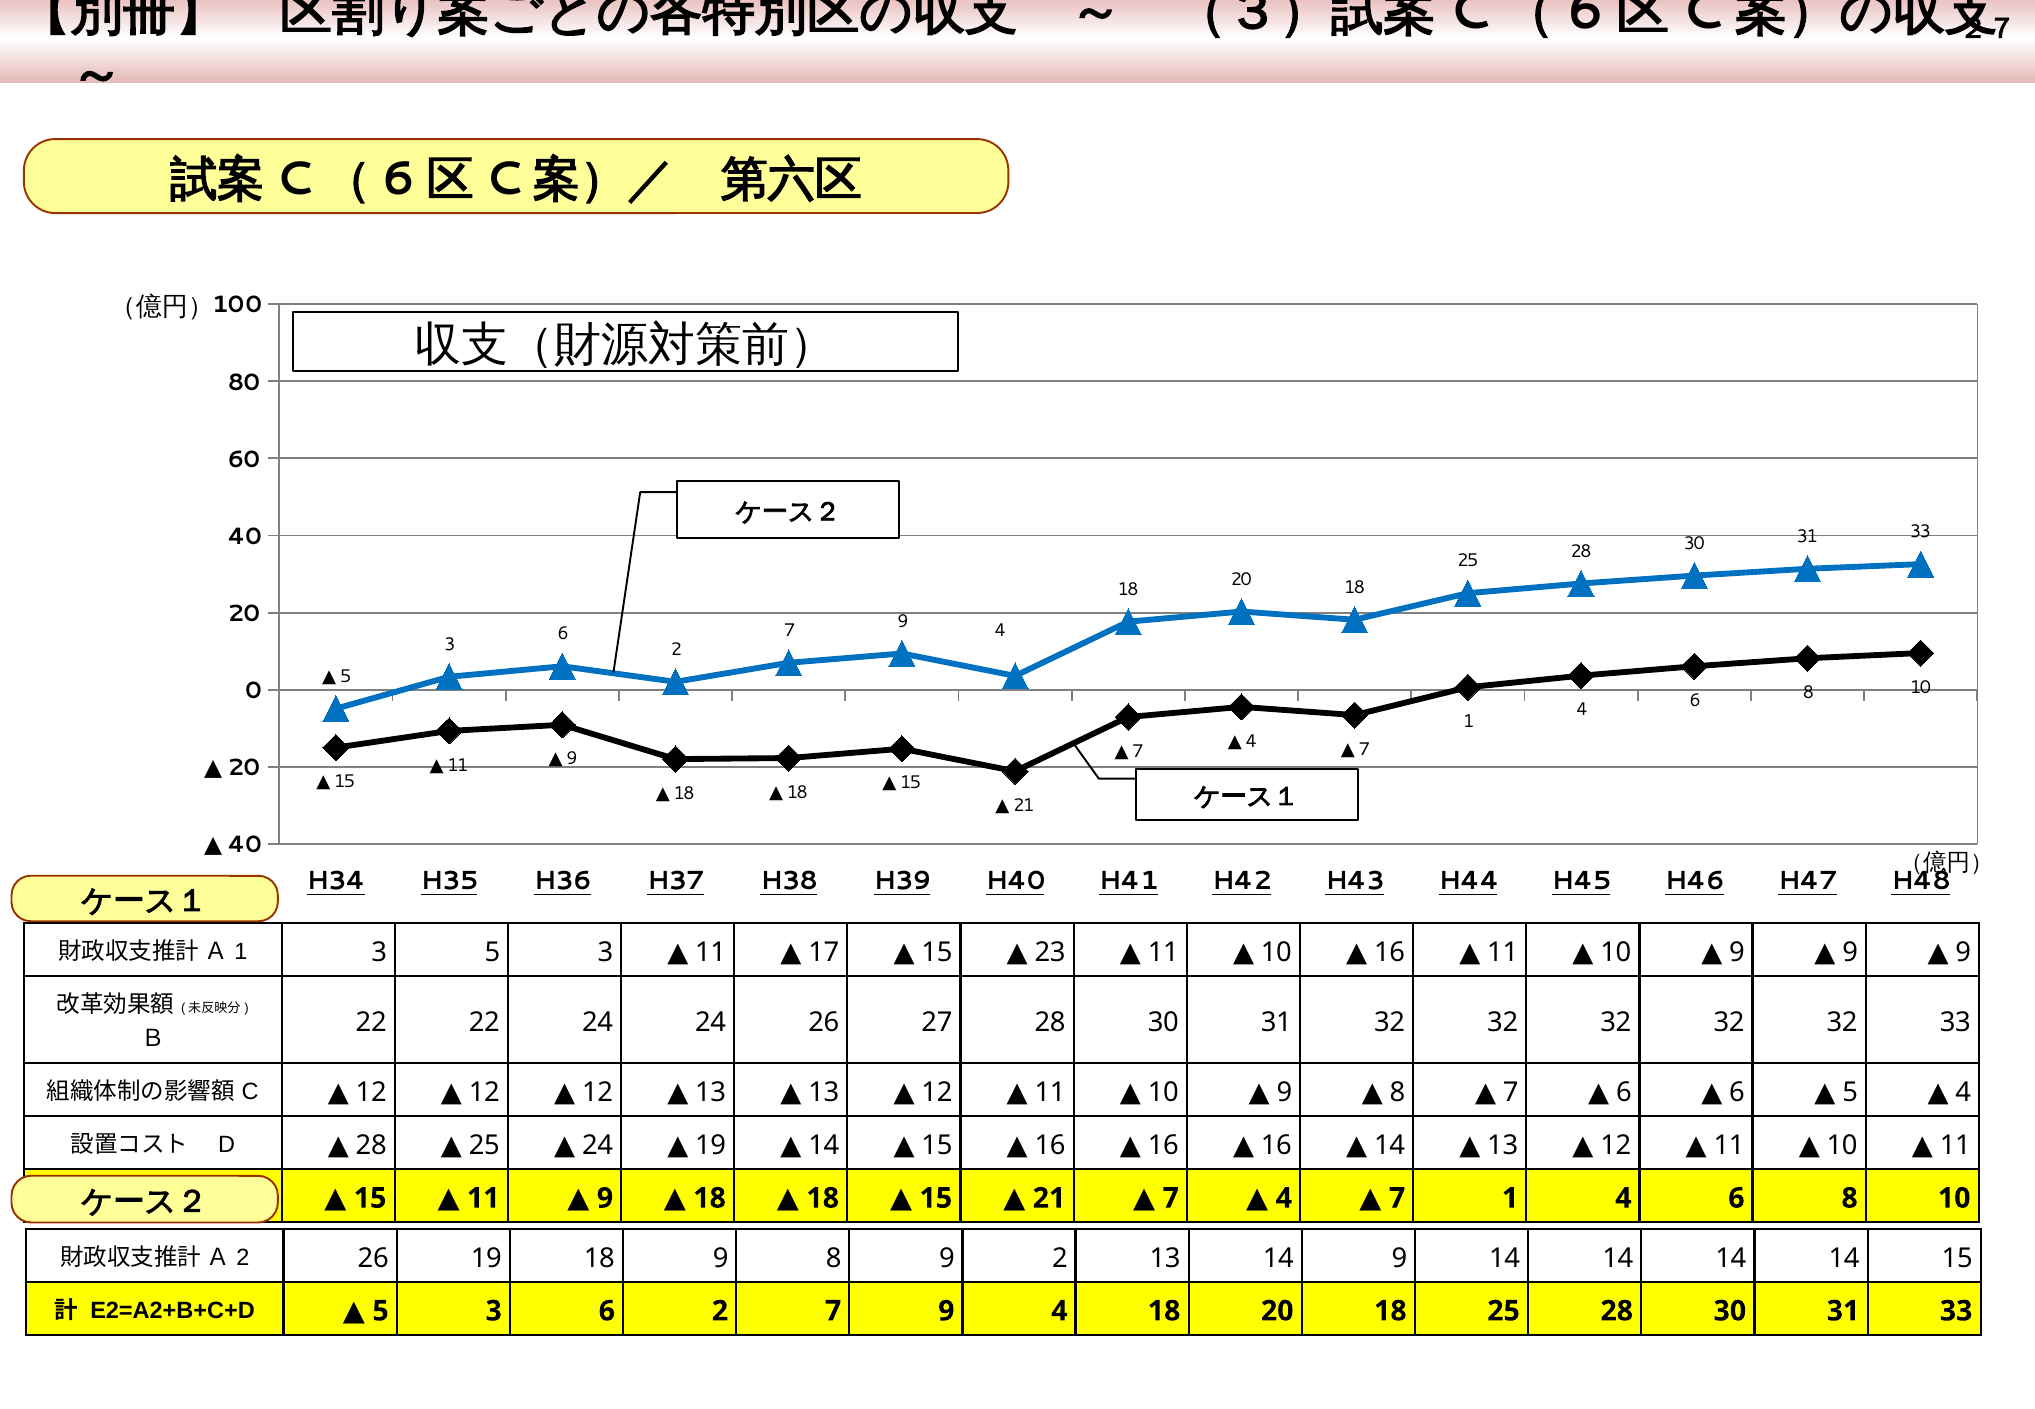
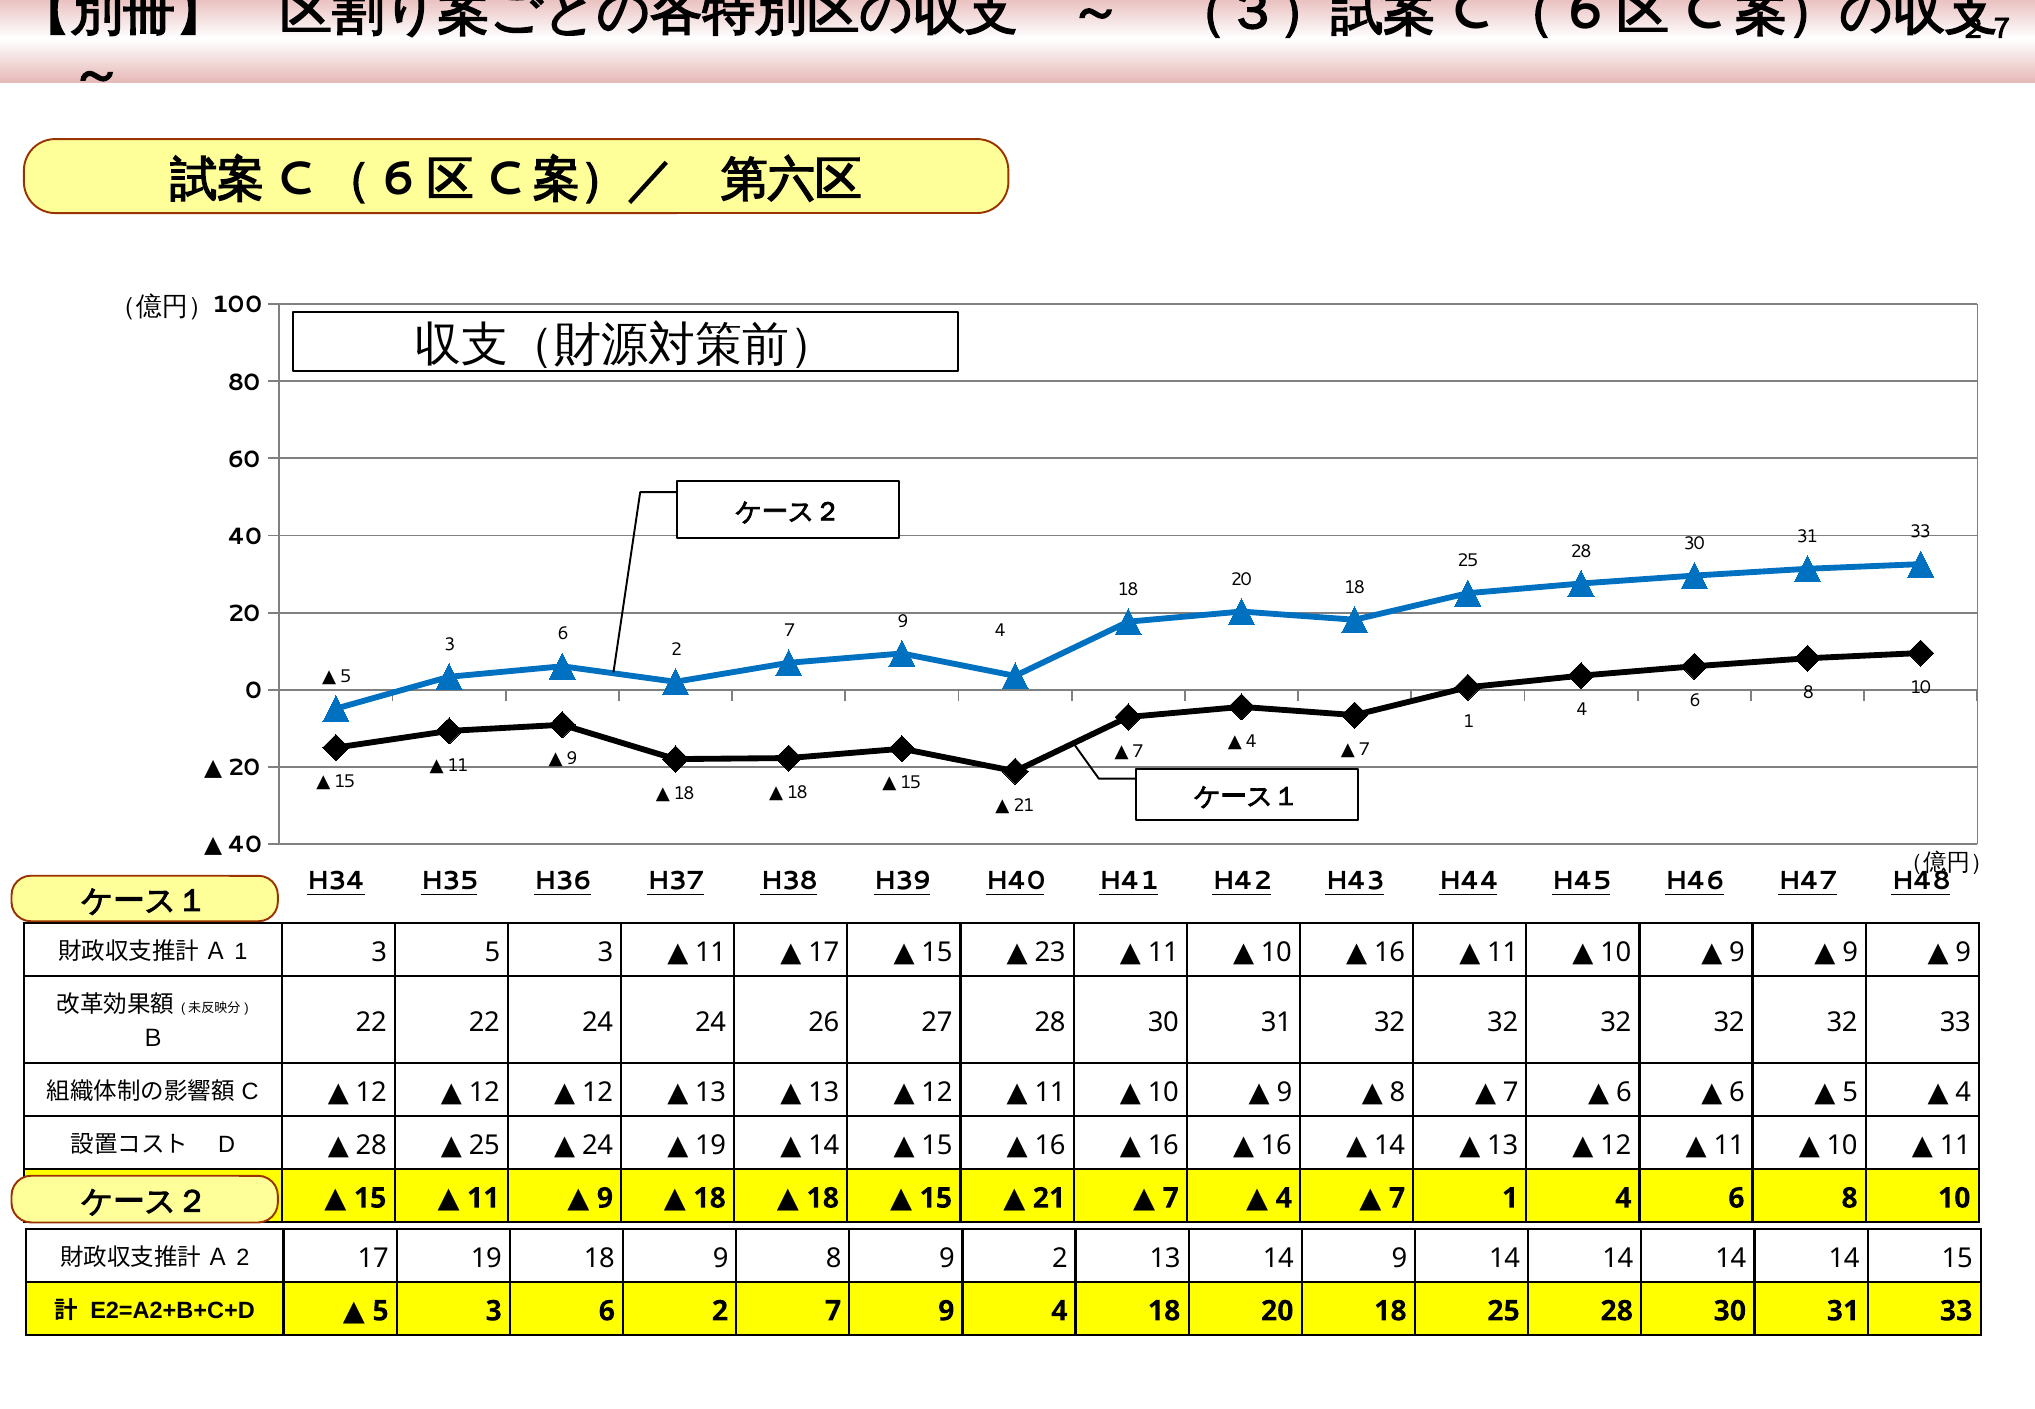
2 26: 26 -> 17
